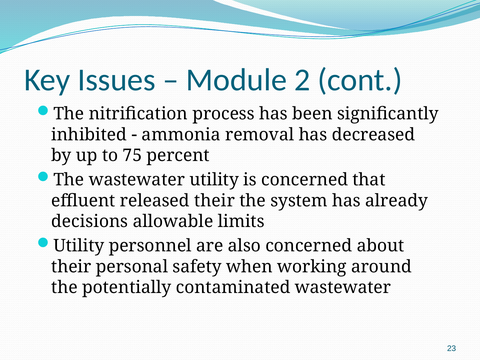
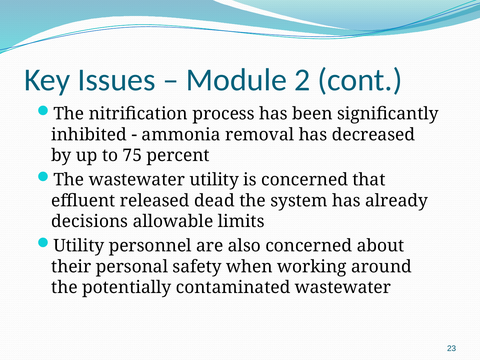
released their: their -> dead
